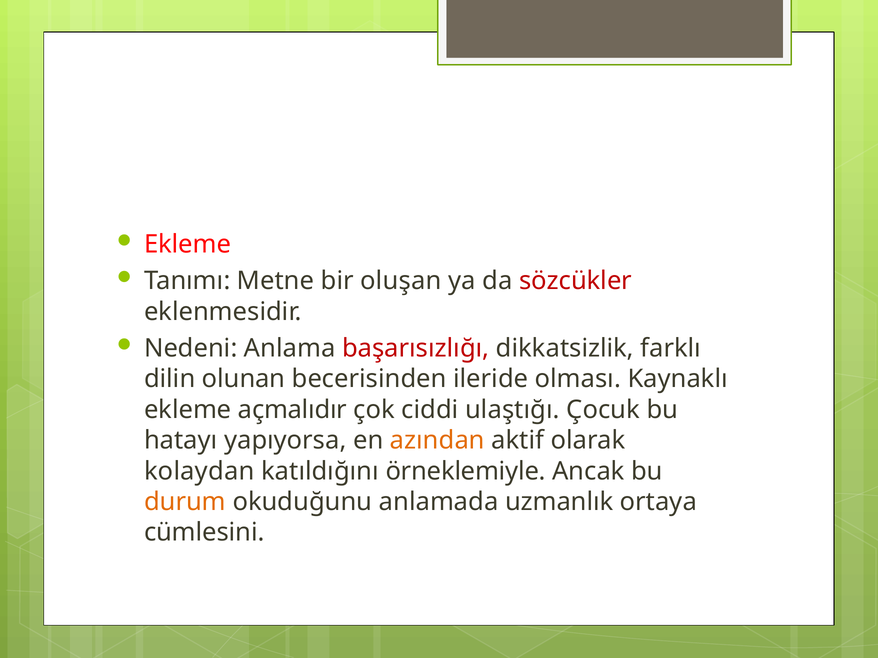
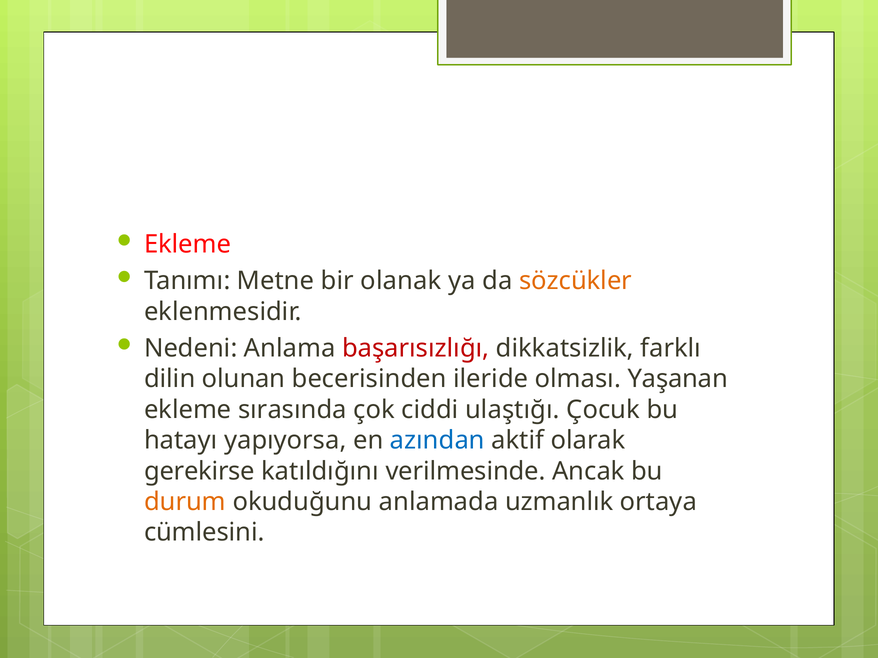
oluşan: oluşan -> olanak
sözcükler colour: red -> orange
Kaynaklı: Kaynaklı -> Yaşanan
açmalıdır: açmalıdır -> sırasında
azından colour: orange -> blue
kolaydan: kolaydan -> gerekirse
örneklemiyle: örneklemiyle -> verilmesinde
